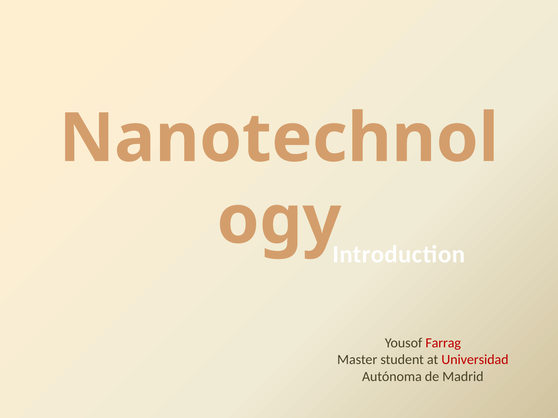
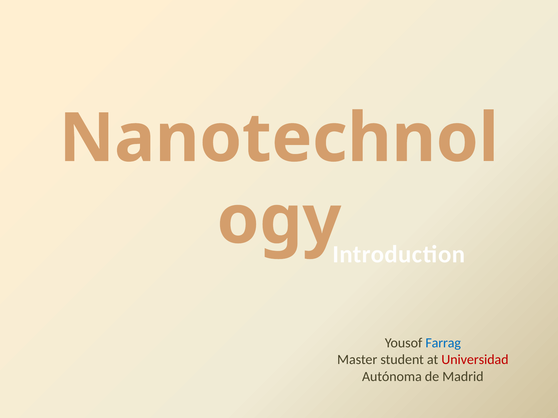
Farrag colour: red -> blue
